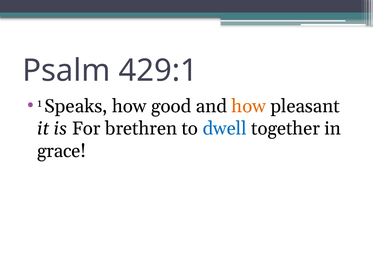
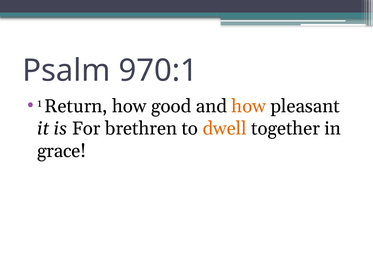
429:1: 429:1 -> 970:1
Speaks: Speaks -> Return
dwell colour: blue -> orange
